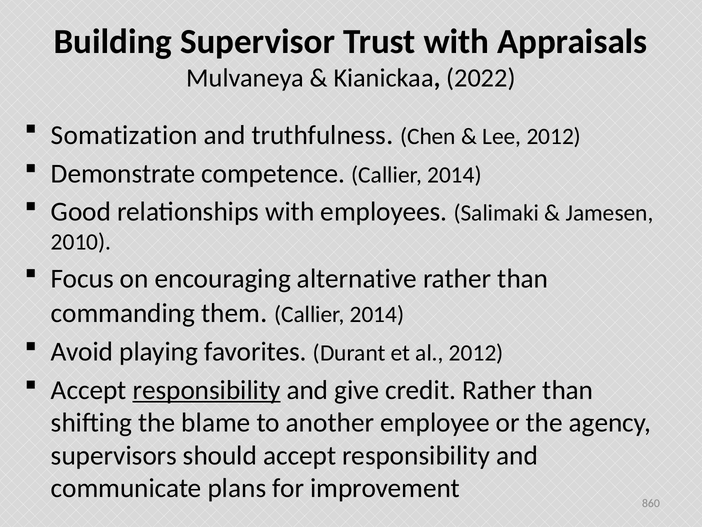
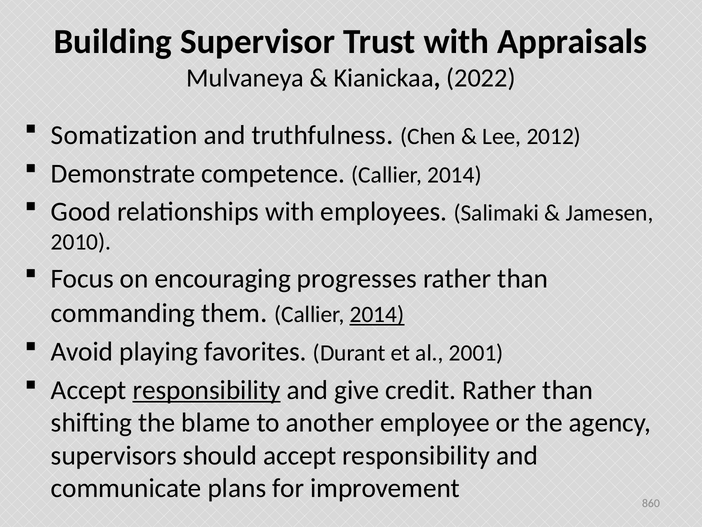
alternative: alternative -> progresses
2014 at (377, 314) underline: none -> present
al 2012: 2012 -> 2001
